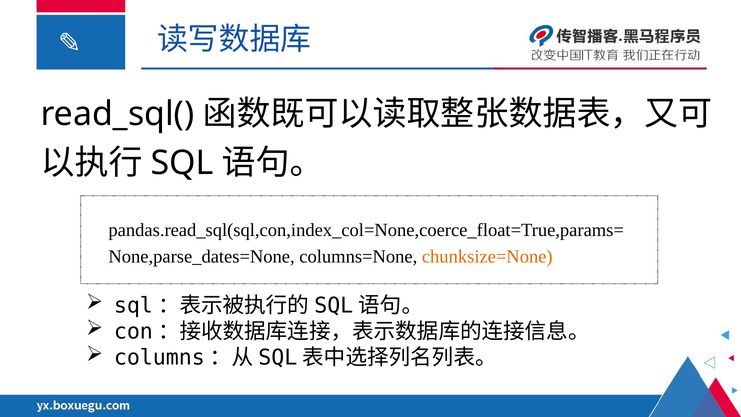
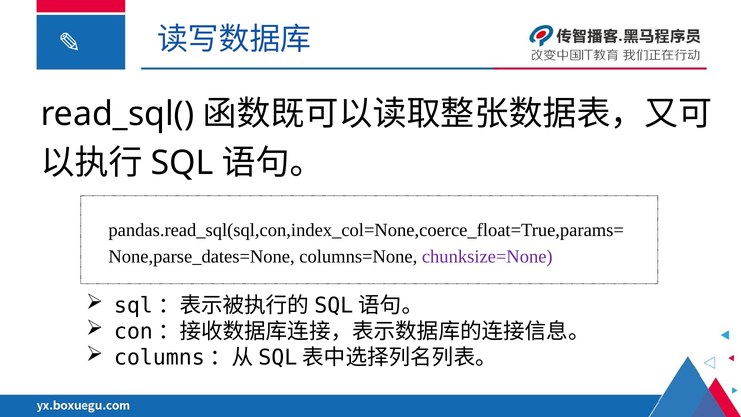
chunksize=None colour: orange -> purple
